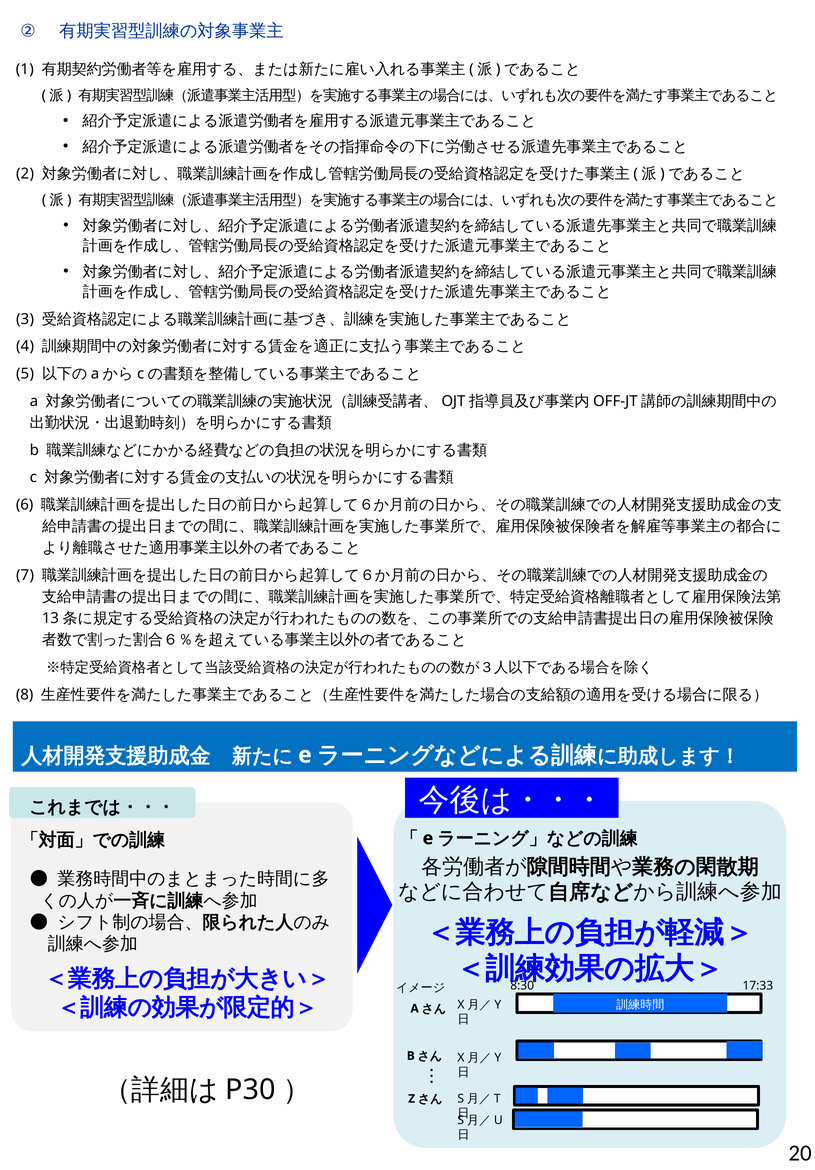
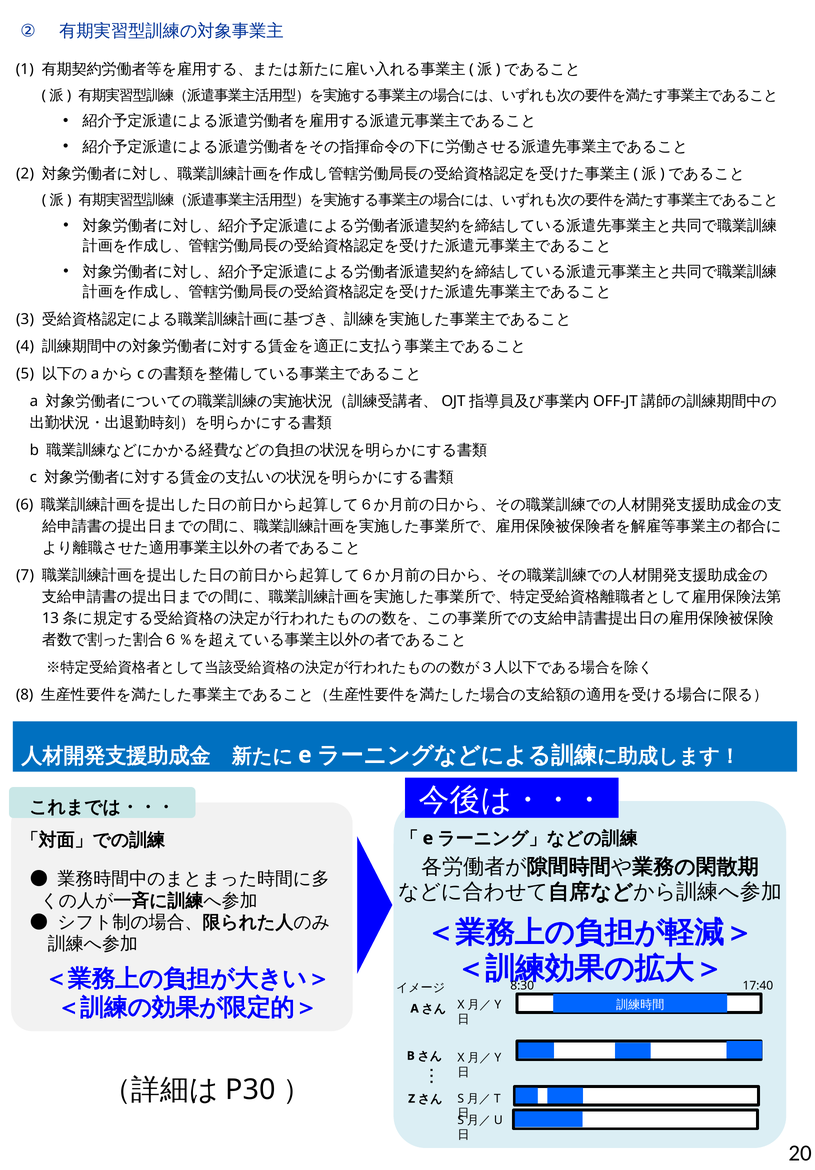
17:33: 17:33 -> 17:40
